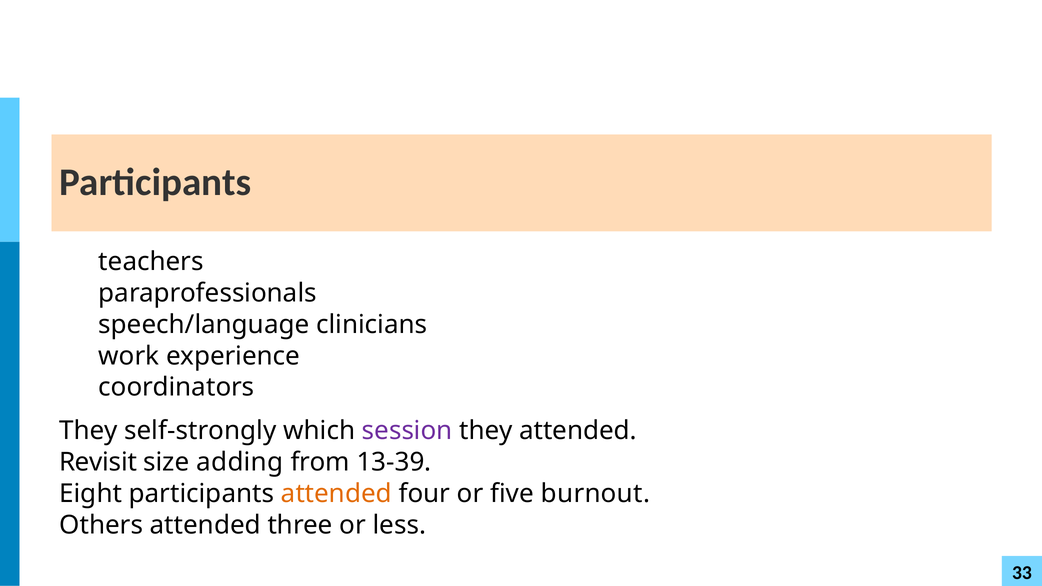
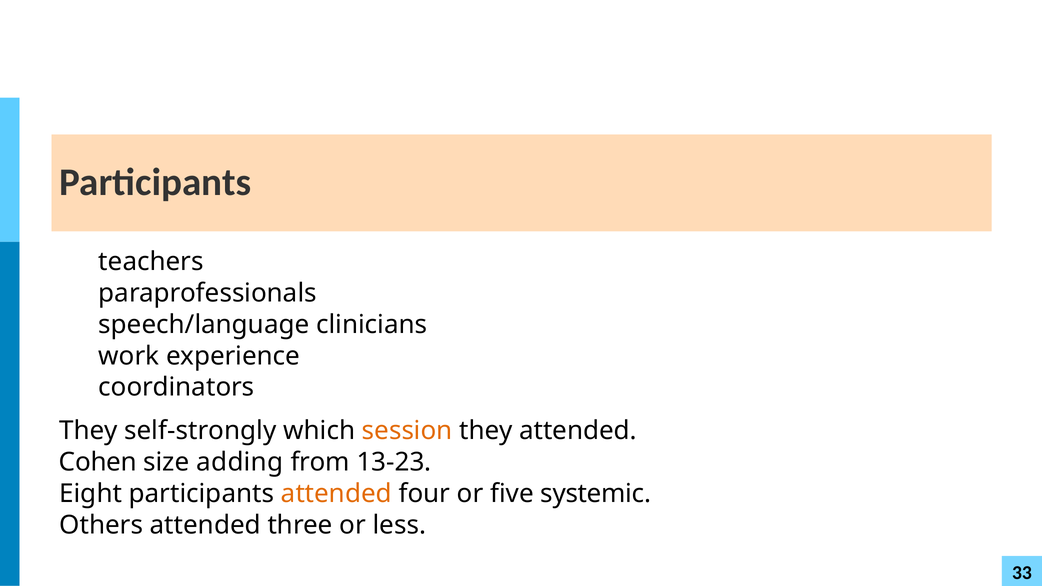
session colour: purple -> orange
Revisit: Revisit -> Cohen
13-39: 13-39 -> 13-23
burnout: burnout -> systemic
